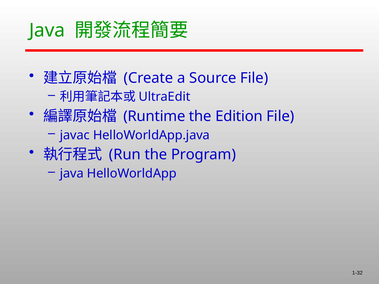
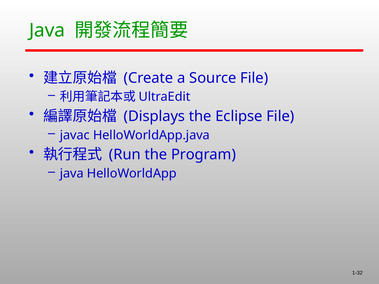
Runtime: Runtime -> Displays
Edition: Edition -> Eclipse
